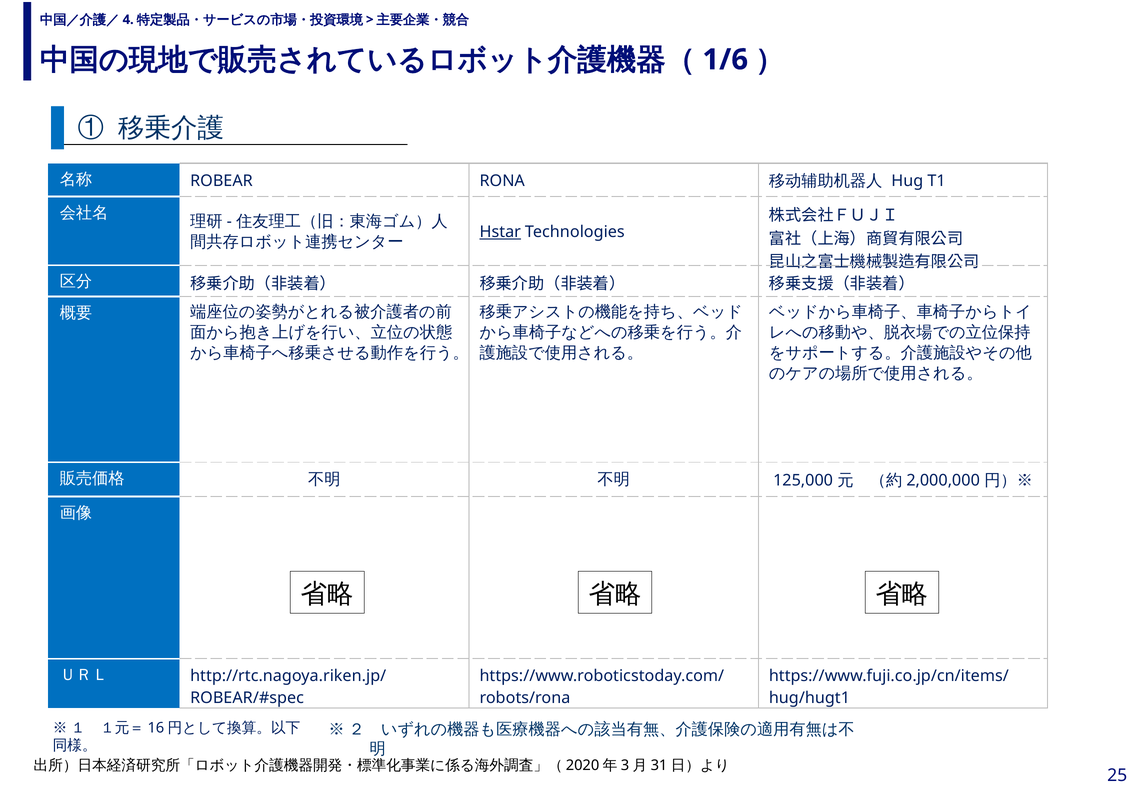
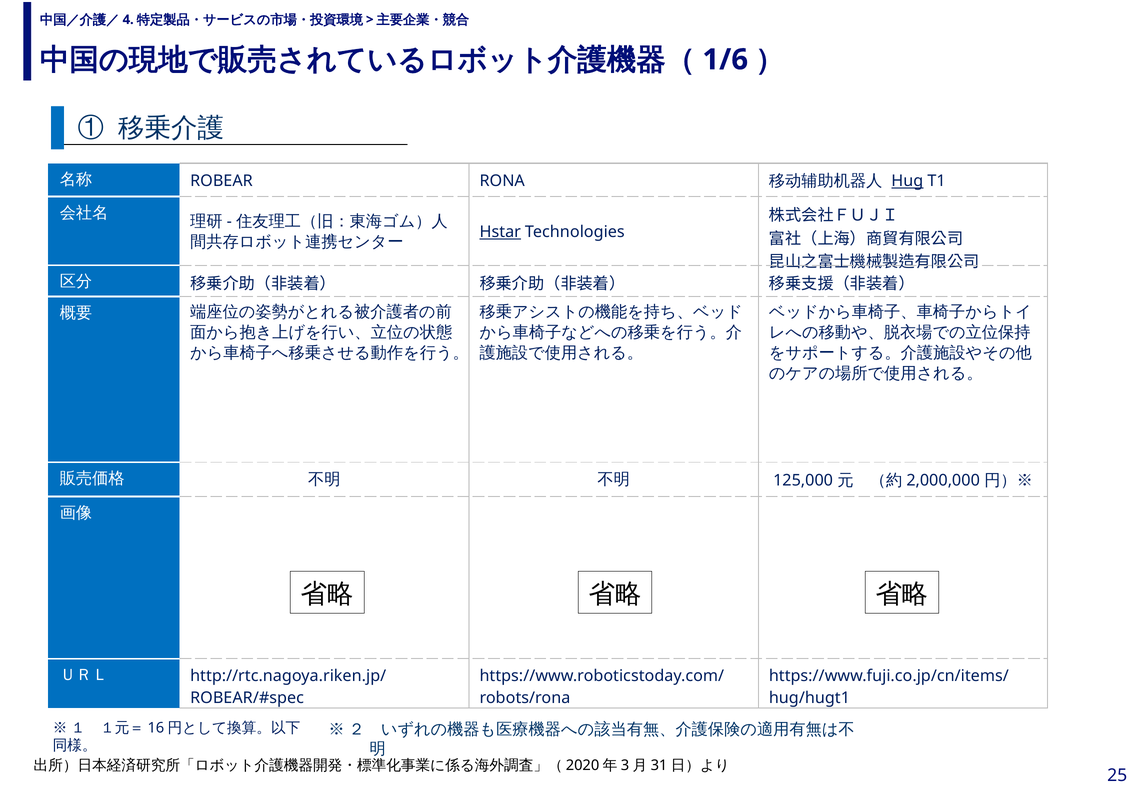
Hug underline: none -> present
